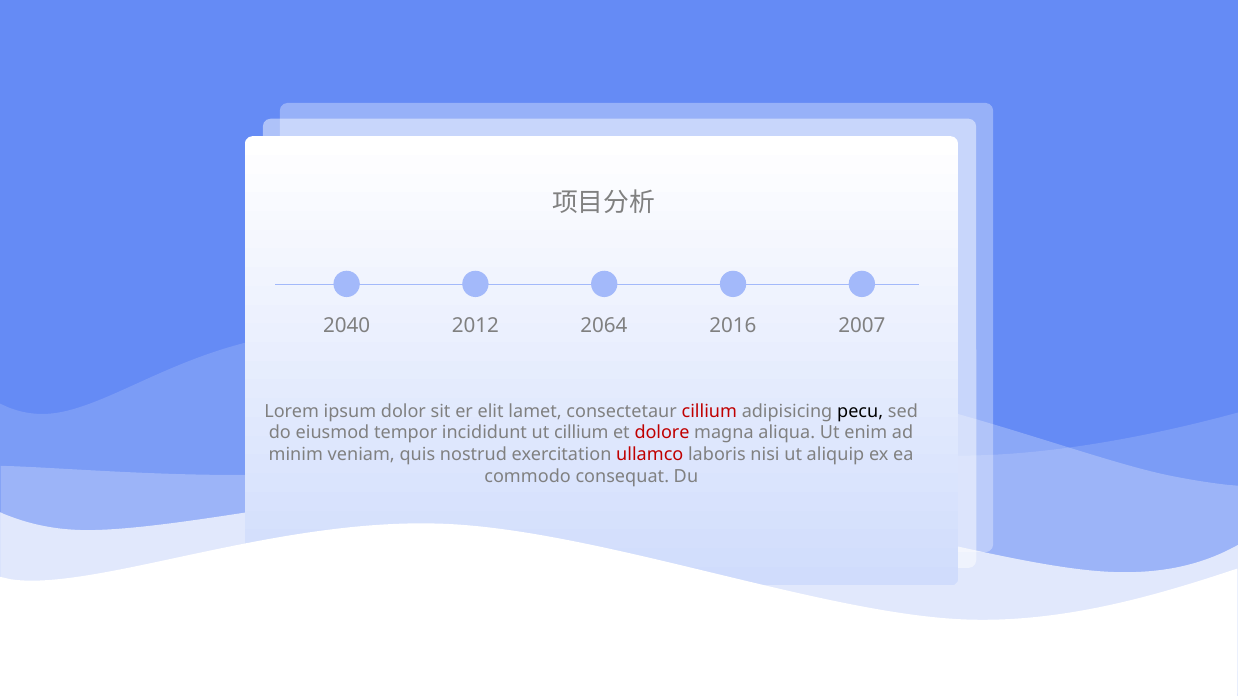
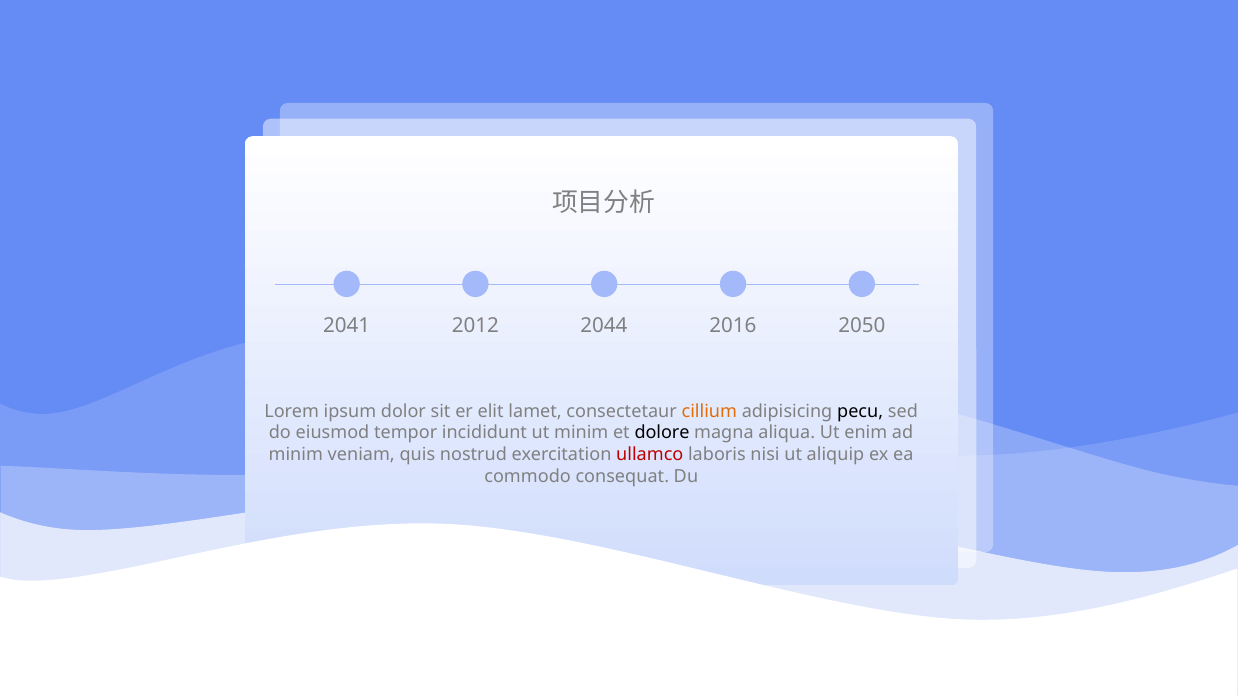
2040: 2040 -> 2041
2064: 2064 -> 2044
2007: 2007 -> 2050
cillium at (709, 412) colour: red -> orange
ut cillium: cillium -> minim
dolore colour: red -> black
